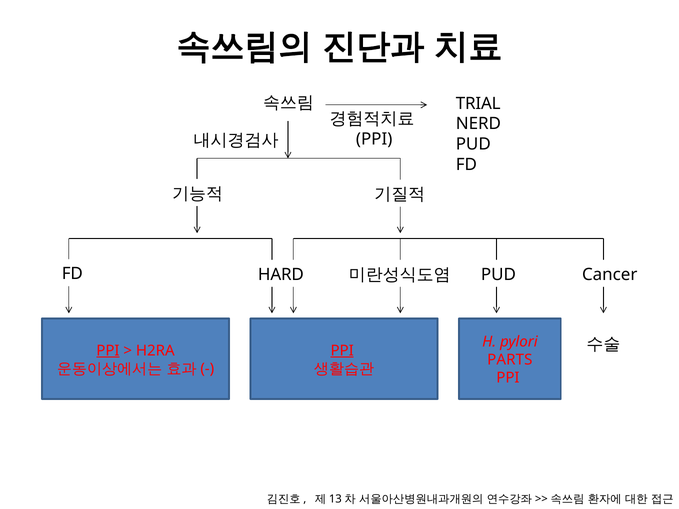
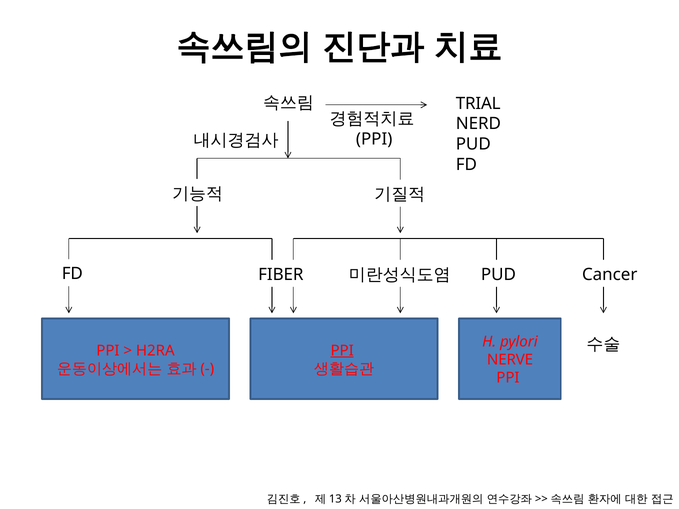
HARD: HARD -> FIBER
PPI at (108, 351) underline: present -> none
PARTS: PARTS -> NERVE
